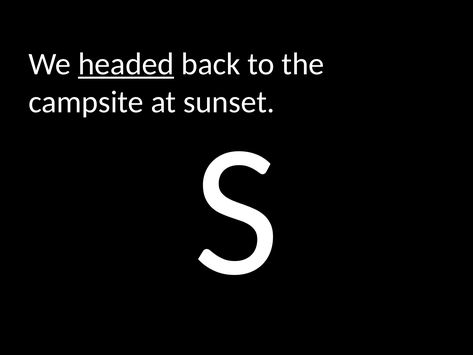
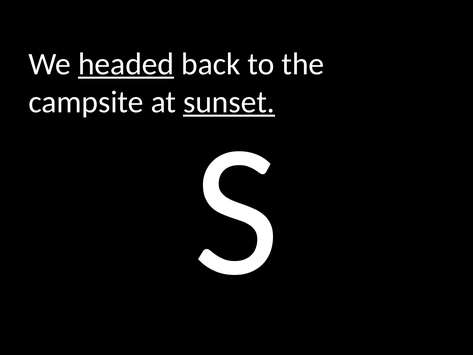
sunset underline: none -> present
